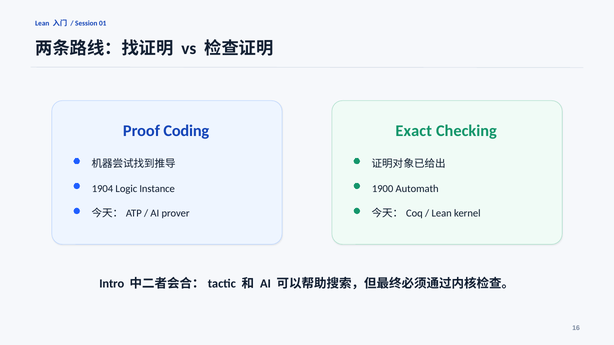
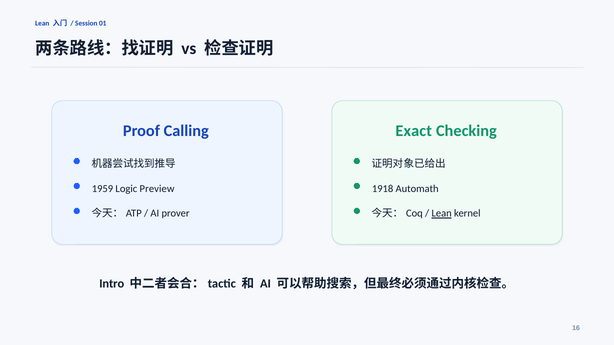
Coding: Coding -> Calling
1904: 1904 -> 1959
Instance: Instance -> Preview
1900: 1900 -> 1918
Lean at (442, 214) underline: none -> present
